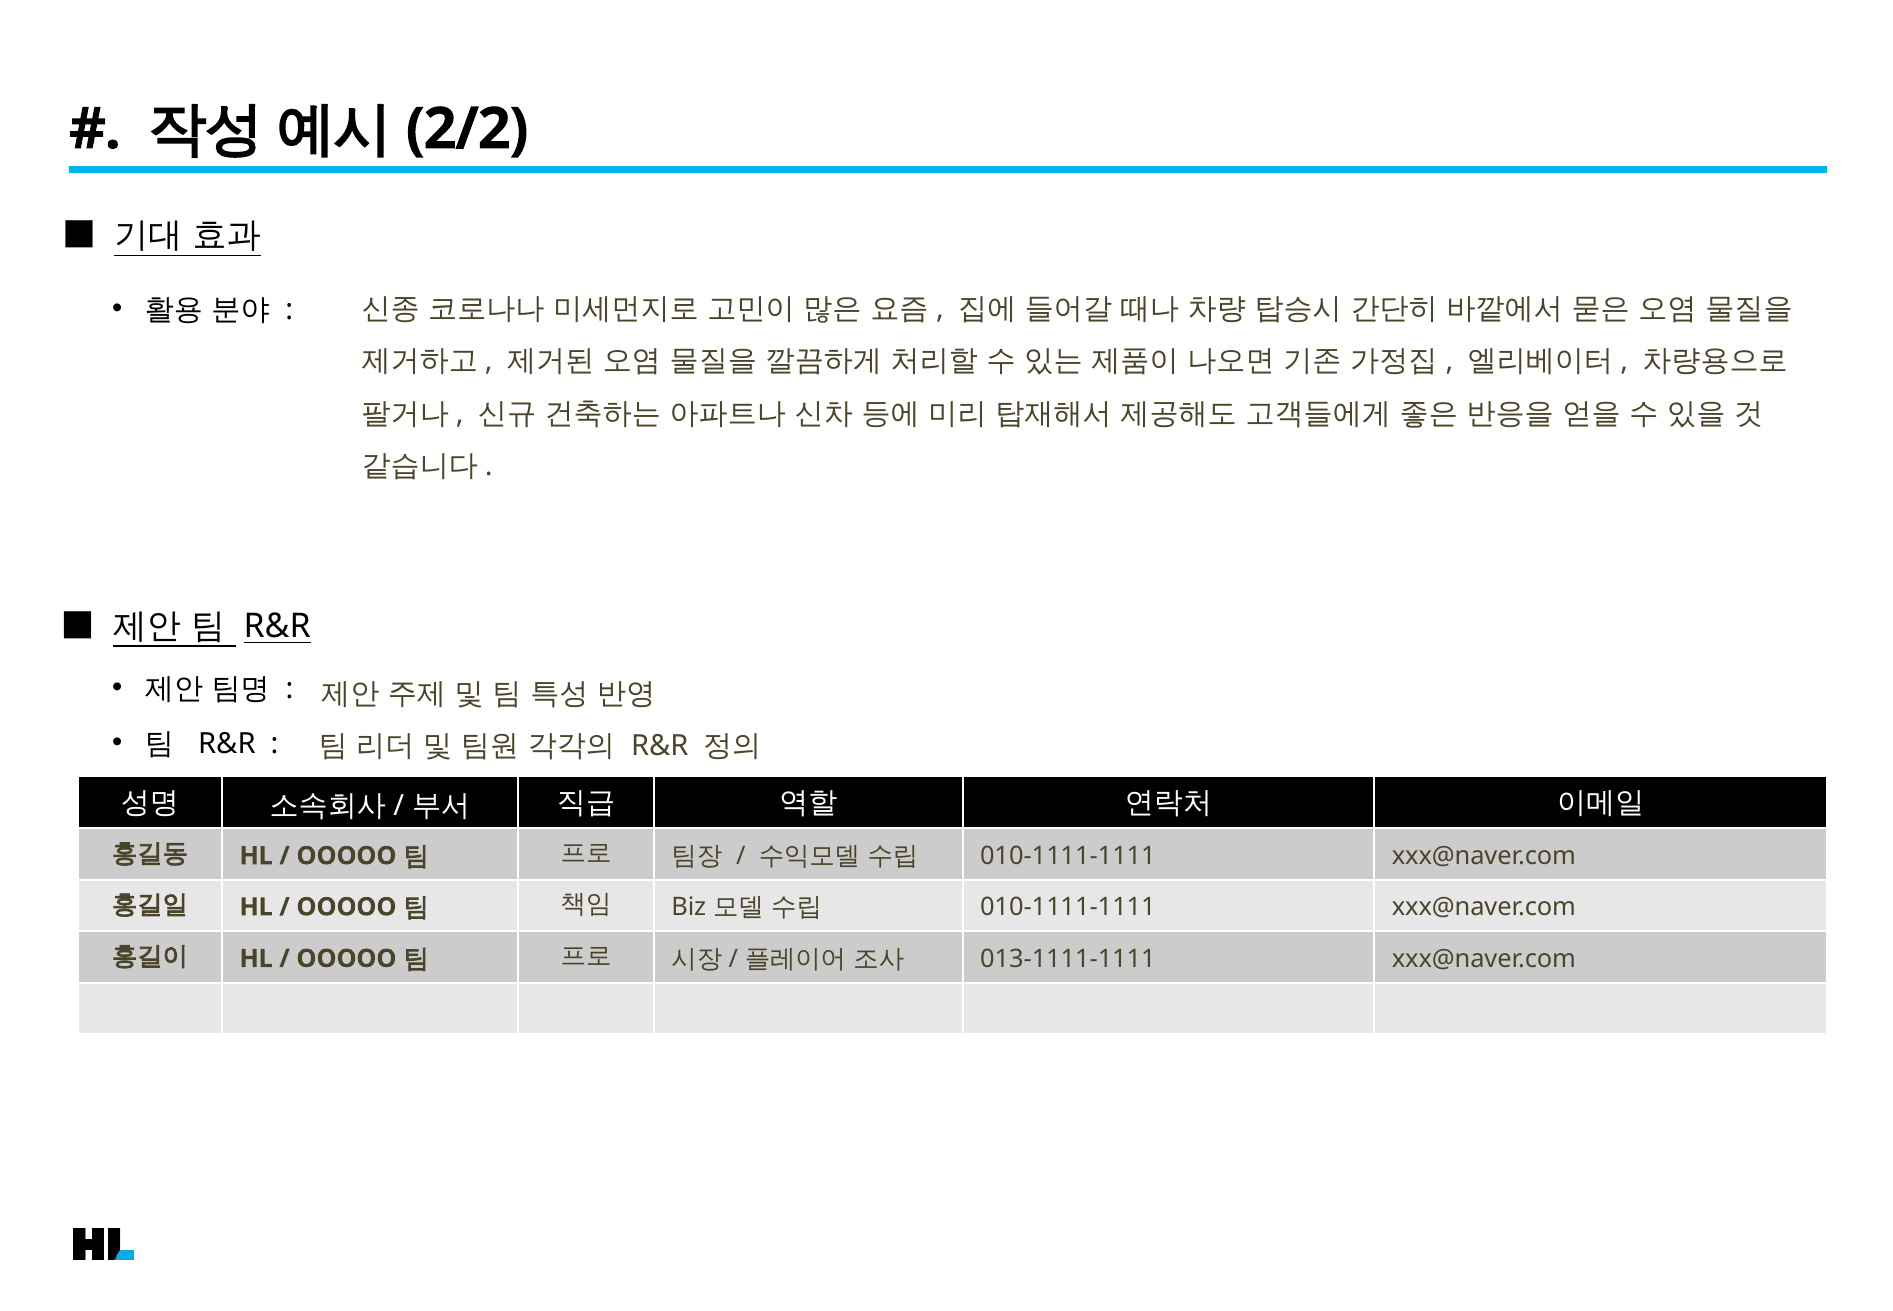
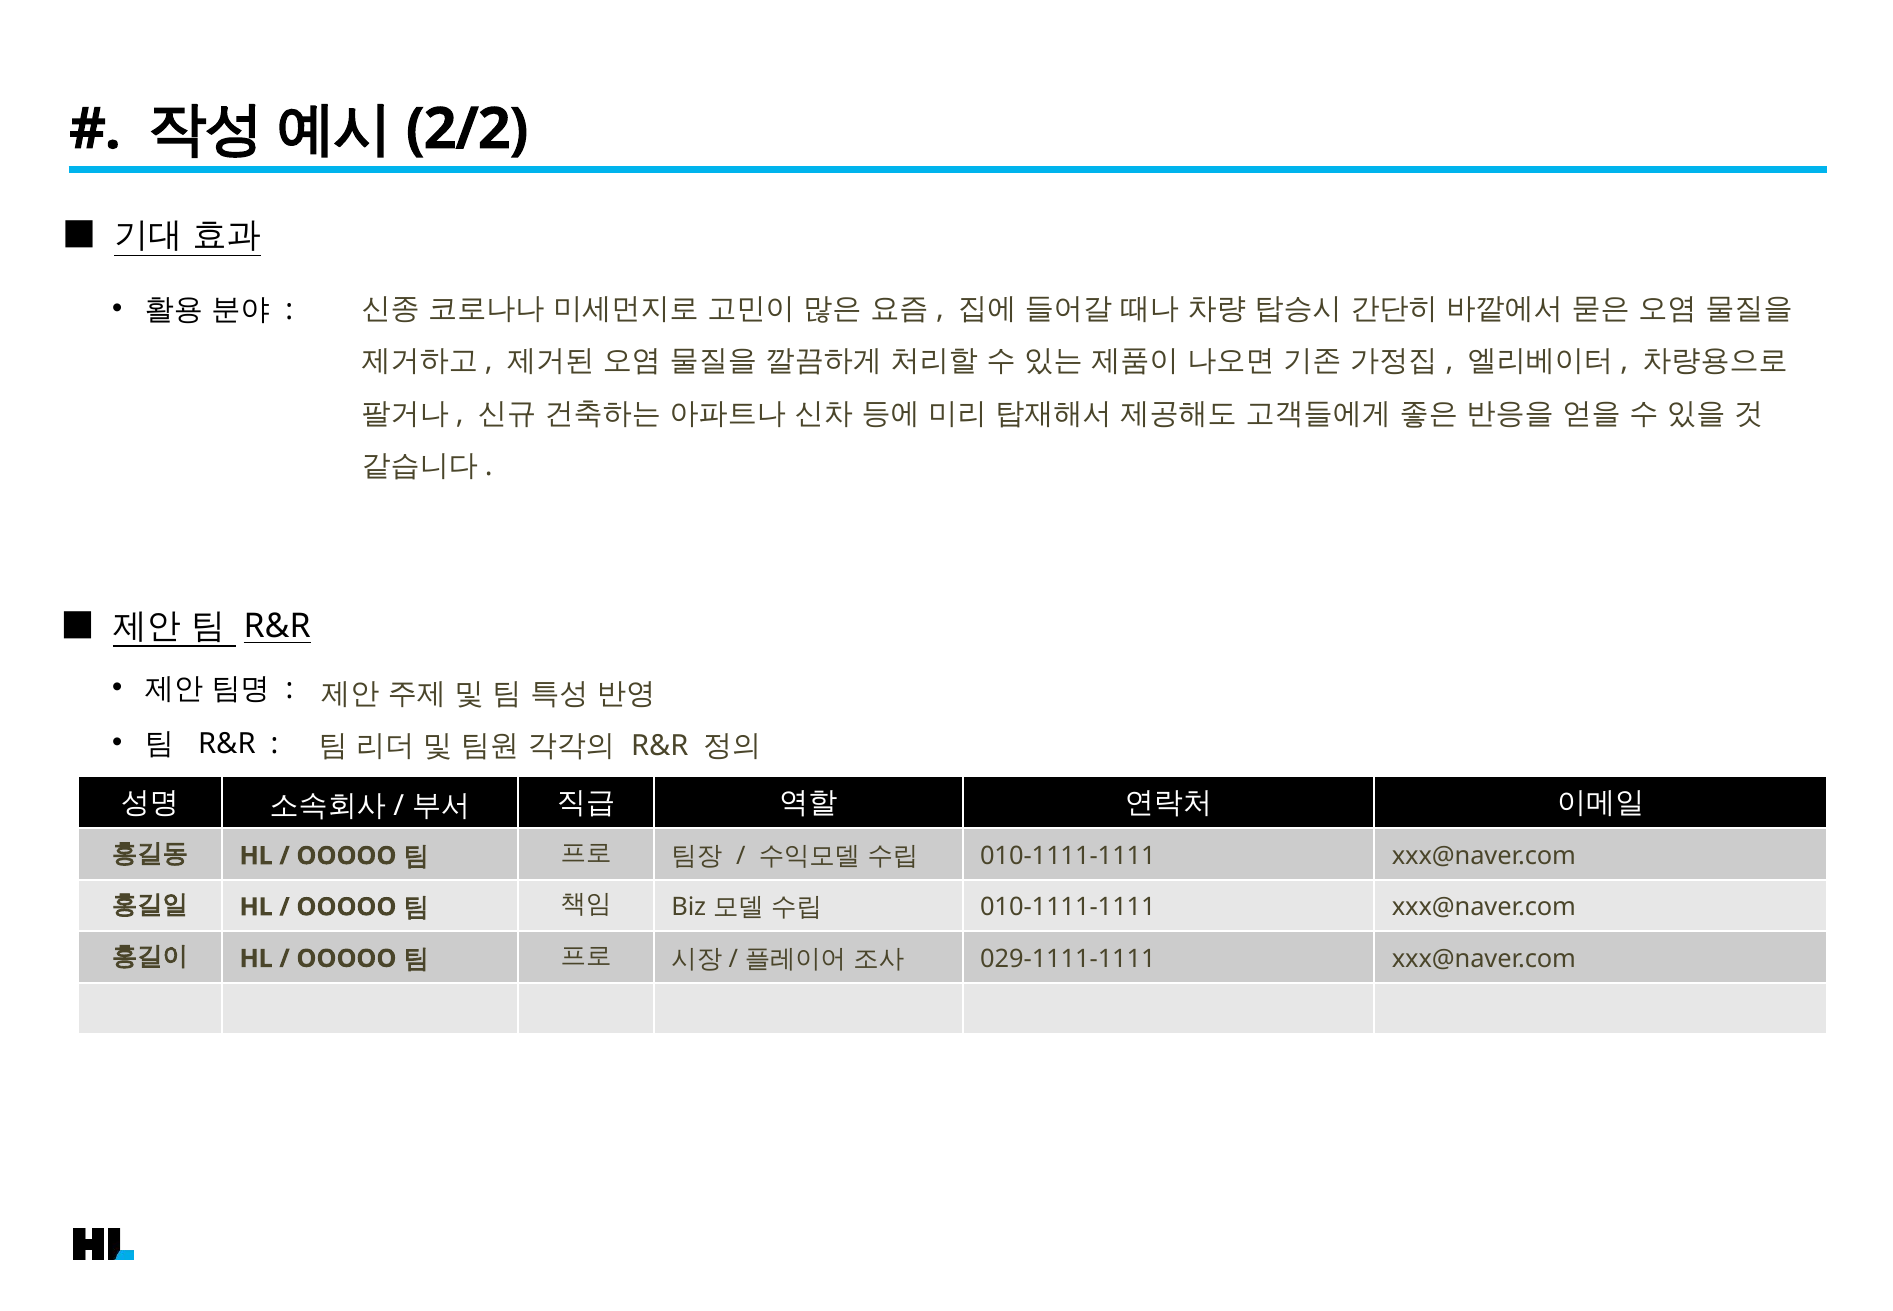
013-1111-1111: 013-1111-1111 -> 029-1111-1111
